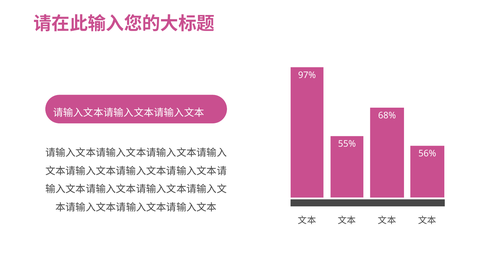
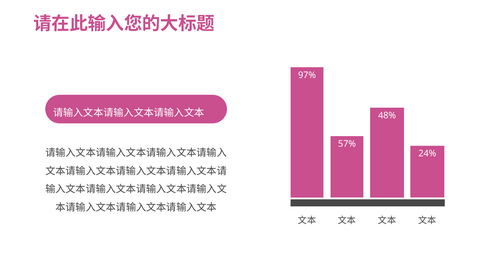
68%: 68% -> 48%
55%: 55% -> 57%
56%: 56% -> 24%
